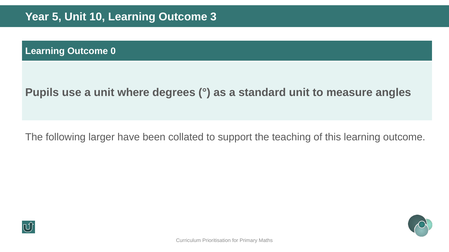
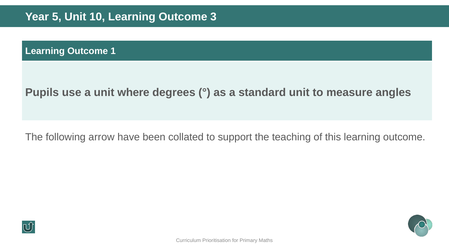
0: 0 -> 1
larger: larger -> arrow
